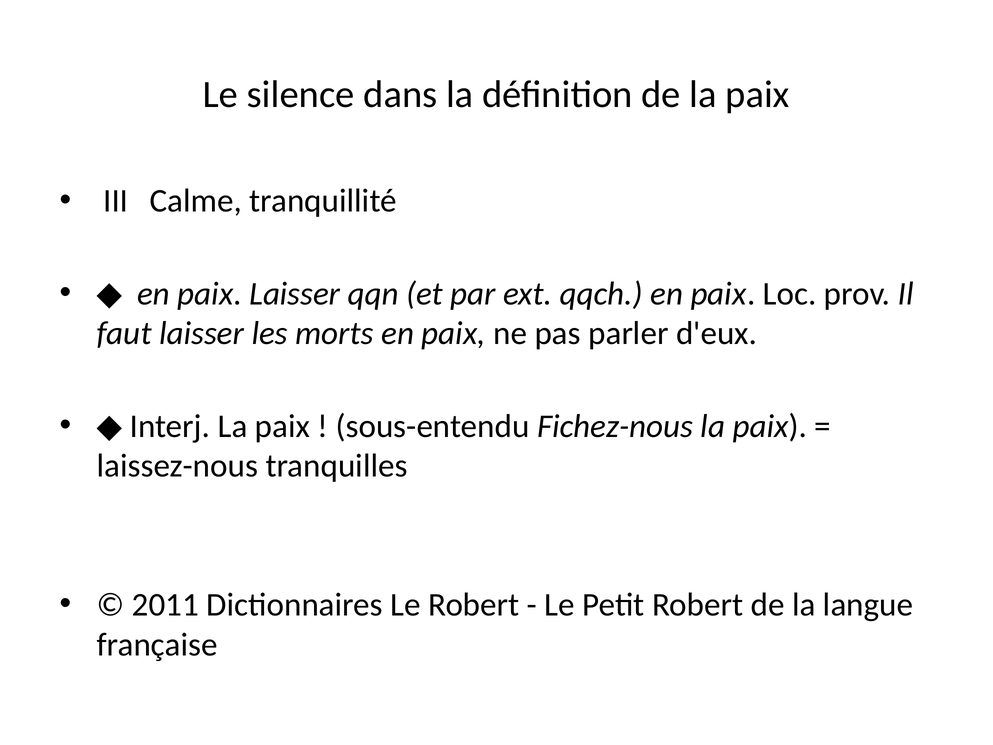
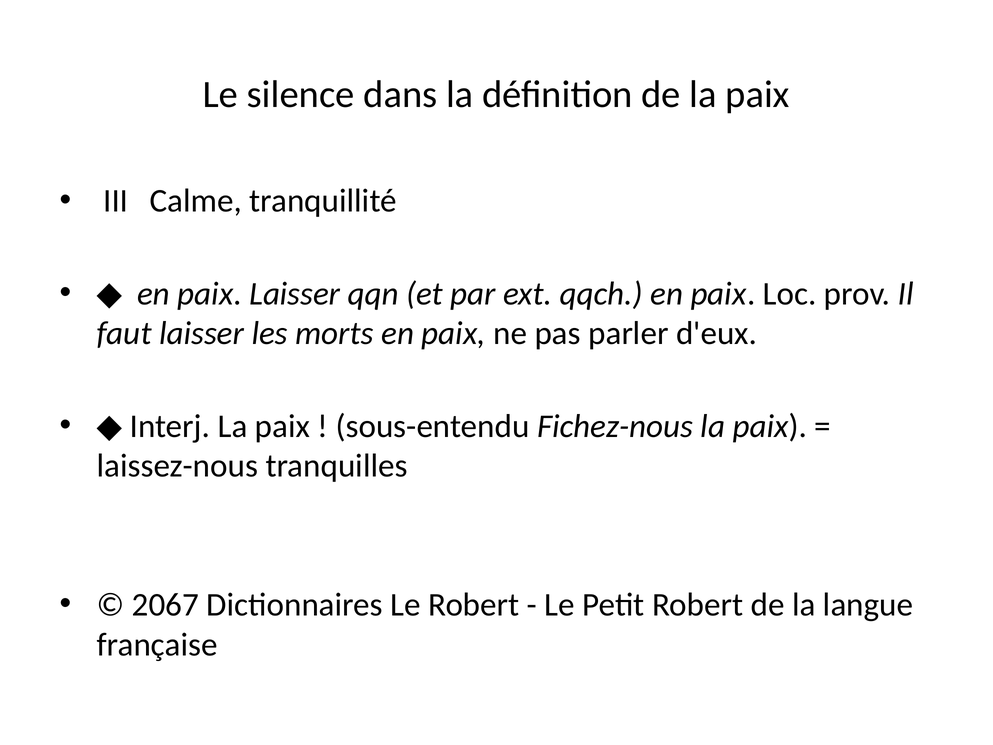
2011: 2011 -> 2067
